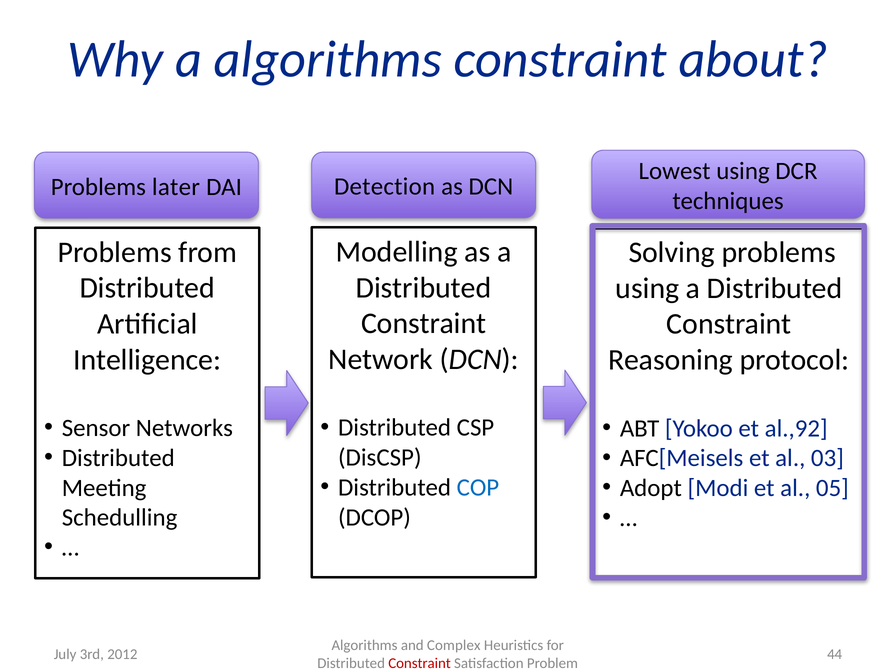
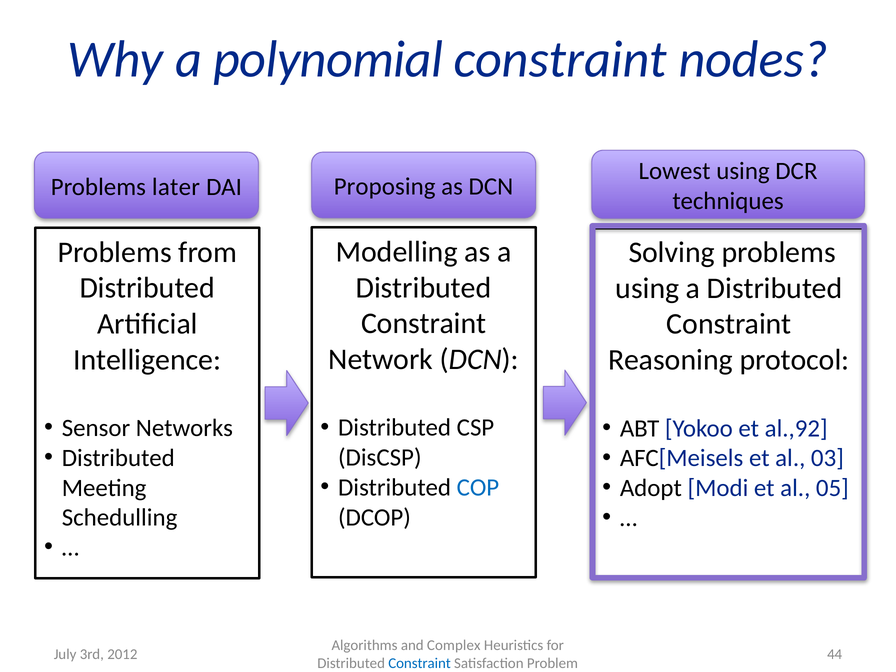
a algorithms: algorithms -> polynomial
about: about -> nodes
Detection: Detection -> Proposing
Constraint at (420, 663) colour: red -> blue
